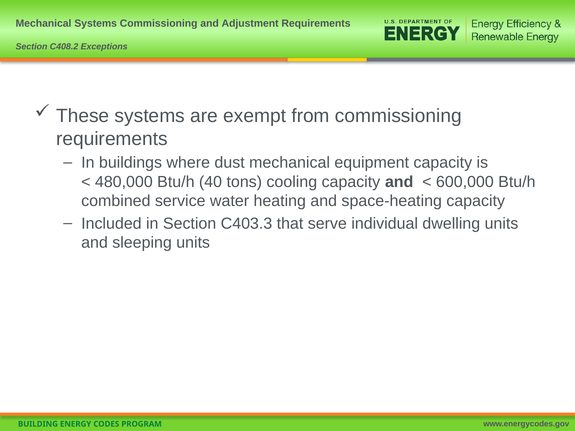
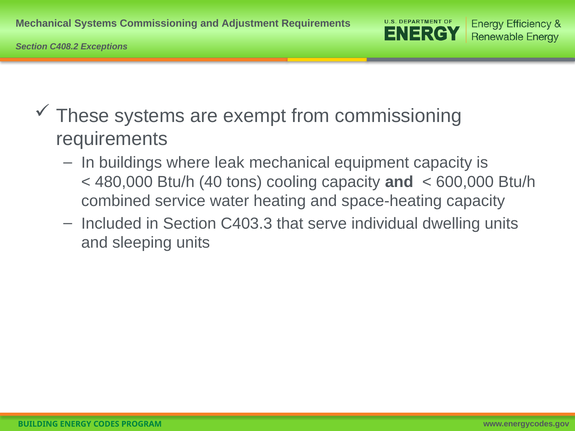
dust: dust -> leak
